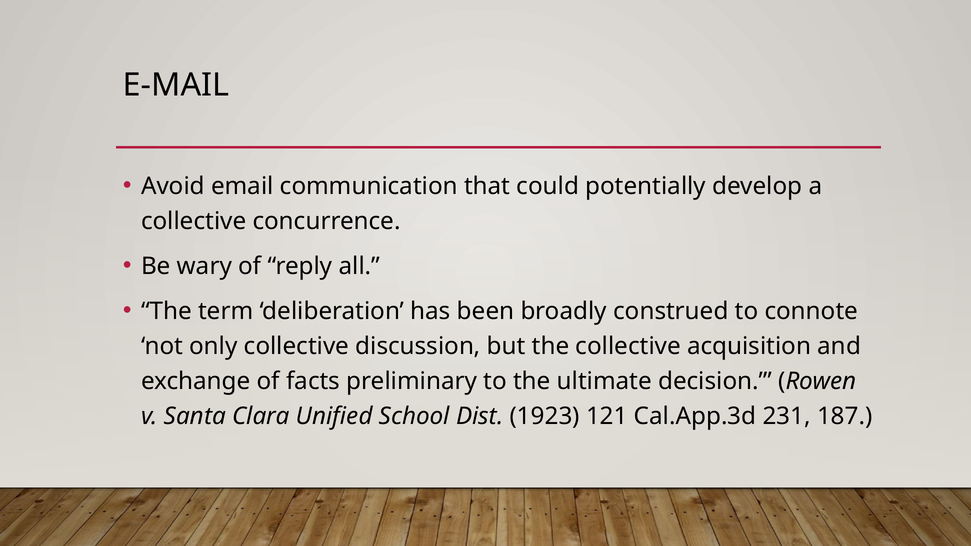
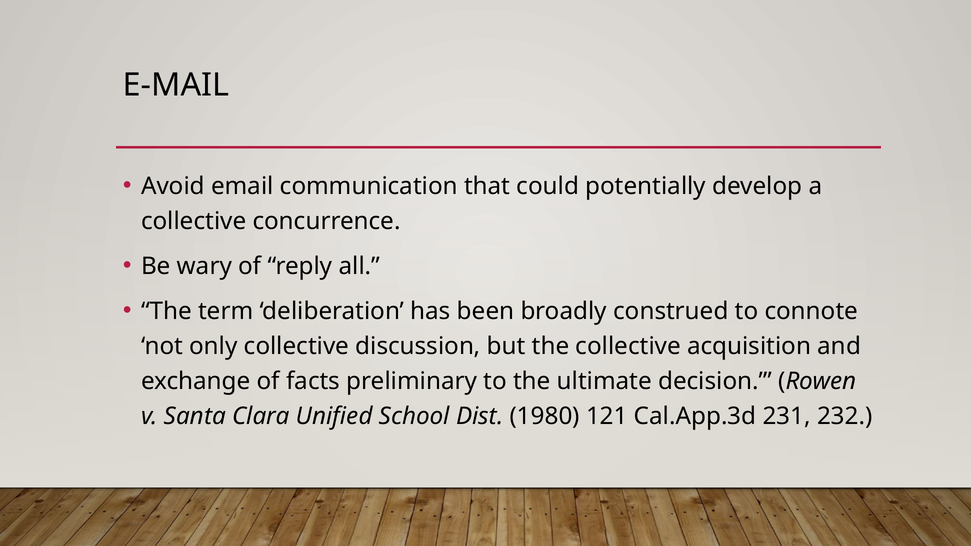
1923: 1923 -> 1980
187: 187 -> 232
